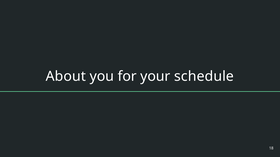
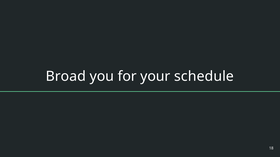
About: About -> Broad
